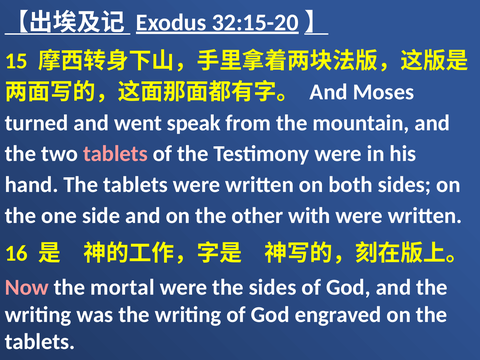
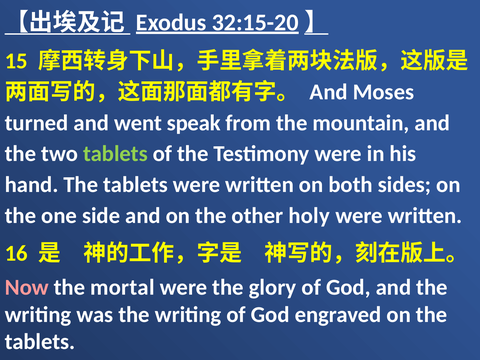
tablets at (115, 154) colour: pink -> light green
with: with -> holy
the sides: sides -> glory
